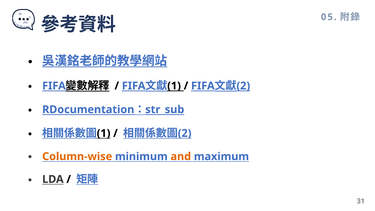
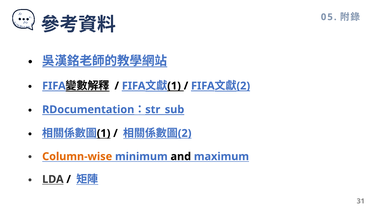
and colour: orange -> black
